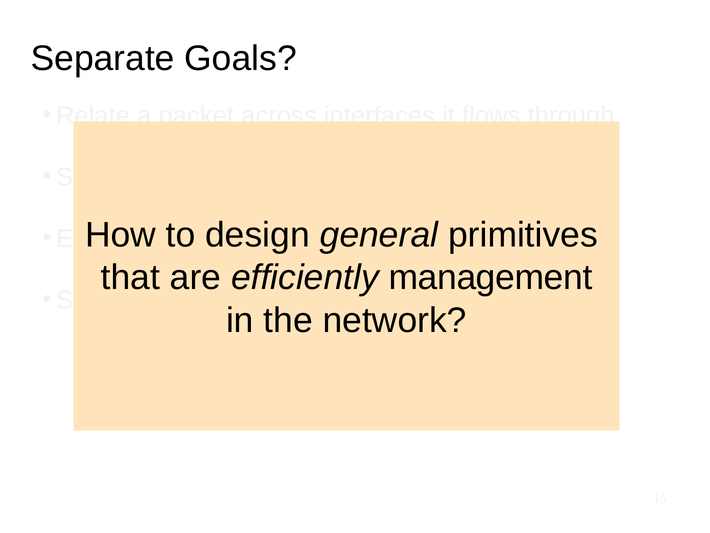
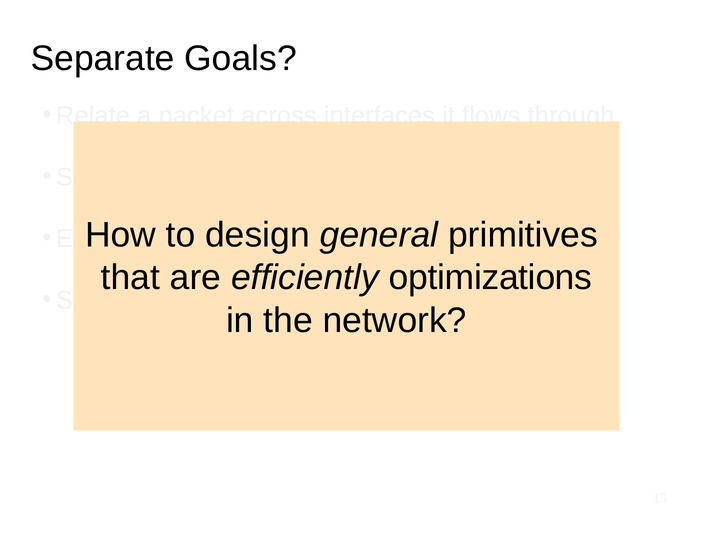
management: management -> optimizations
